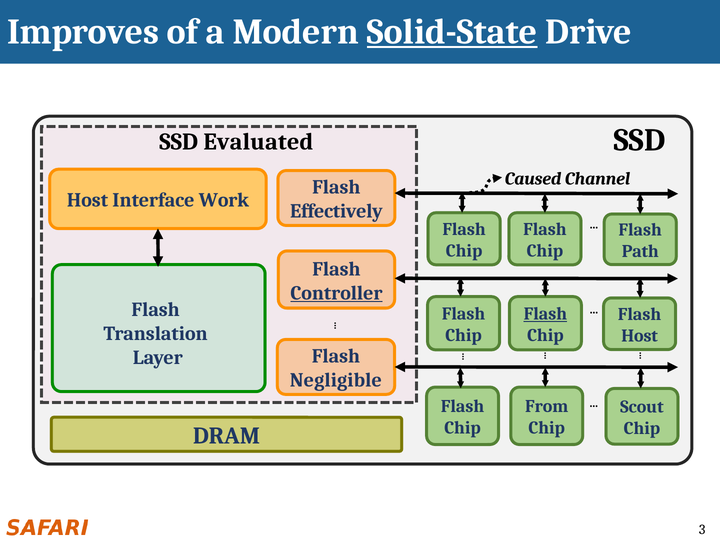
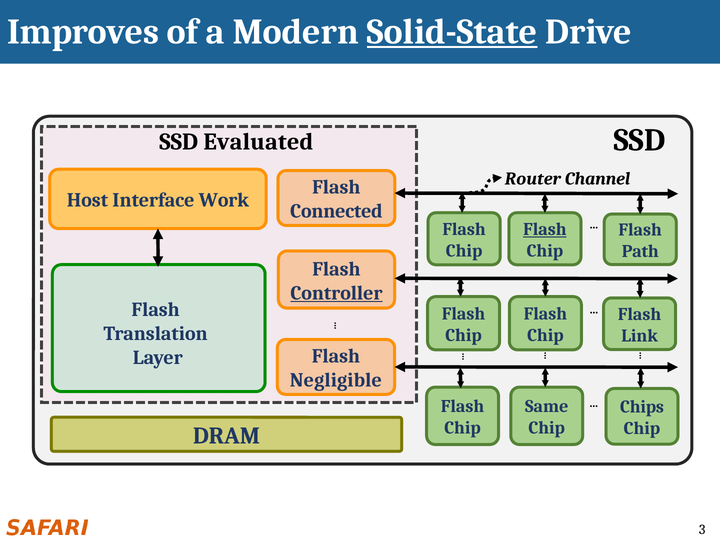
Caused: Caused -> Router
Effectively: Effectively -> Connected
Flash at (545, 229) underline: none -> present
Flash at (545, 314) underline: present -> none
Host at (640, 336): Host -> Link
From: From -> Same
Scout: Scout -> Chips
